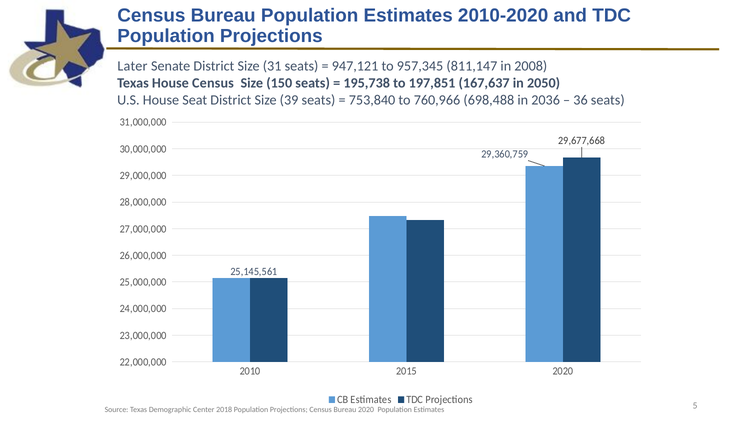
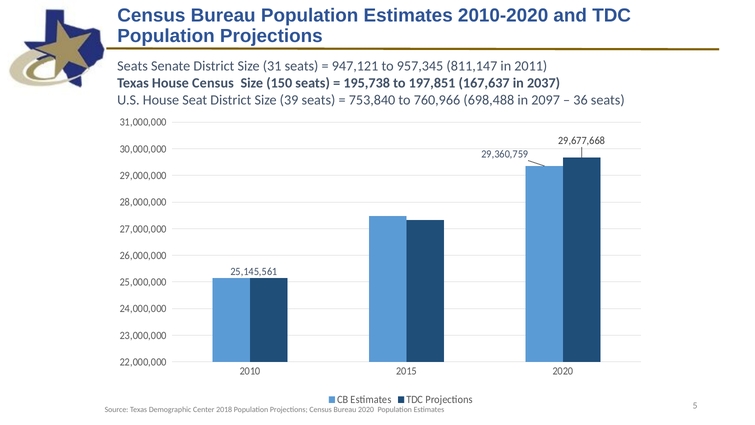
Later at (132, 66): Later -> Seats
2008: 2008 -> 2011
2050: 2050 -> 2037
2036: 2036 -> 2097
